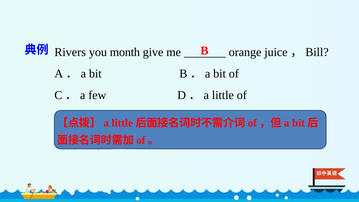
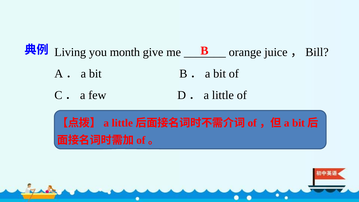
Rivers: Rivers -> Living
